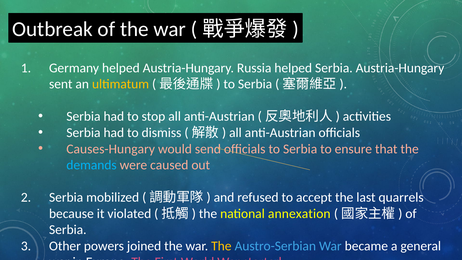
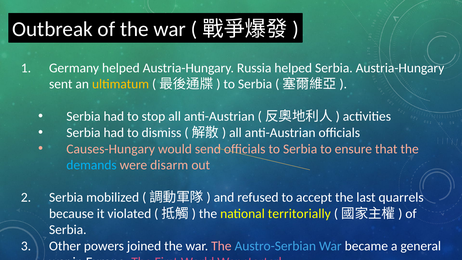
caused: caused -> disarm
annexation: annexation -> territorially
The at (221, 246) colour: yellow -> pink
